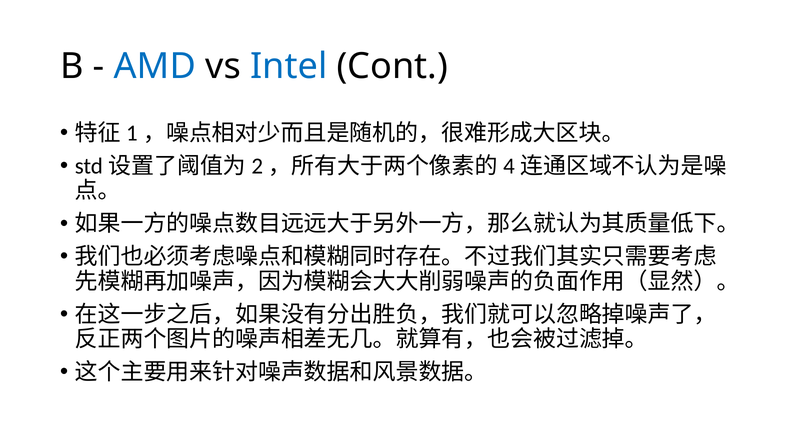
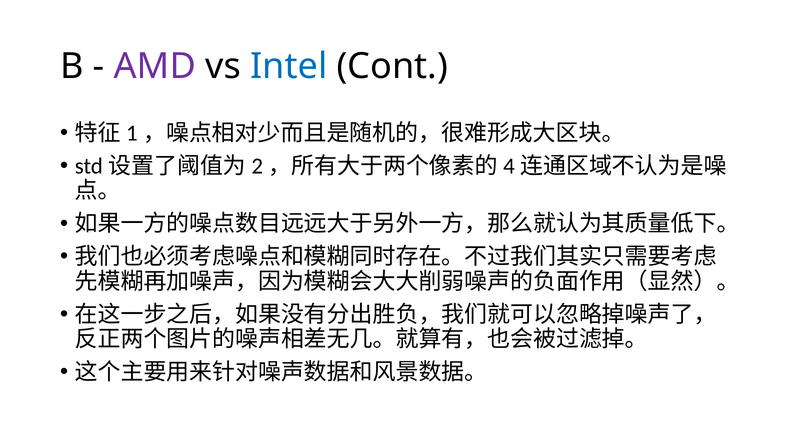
AMD colour: blue -> purple
